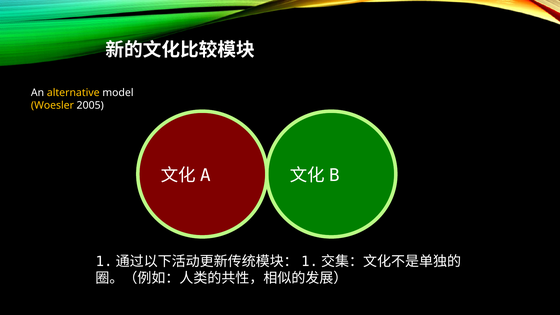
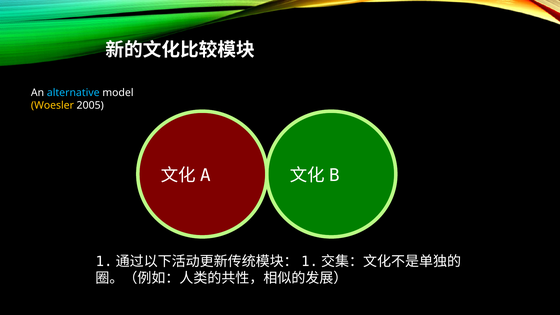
alternative colour: yellow -> light blue
